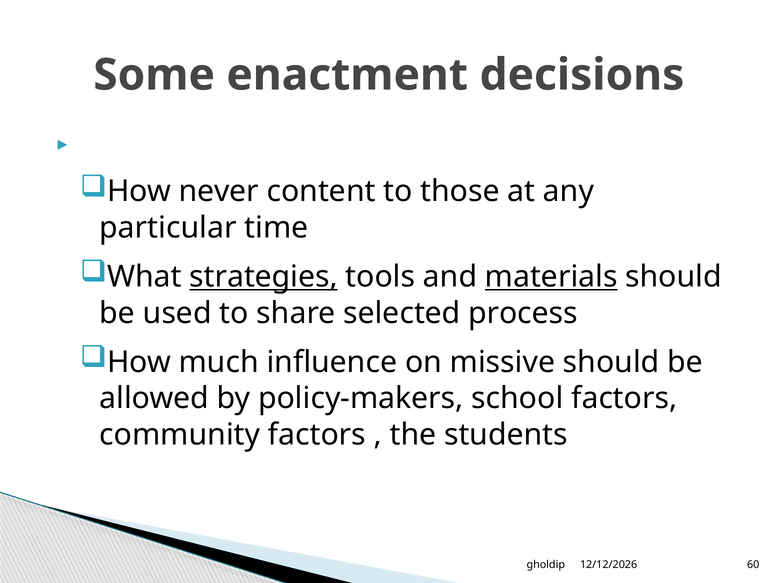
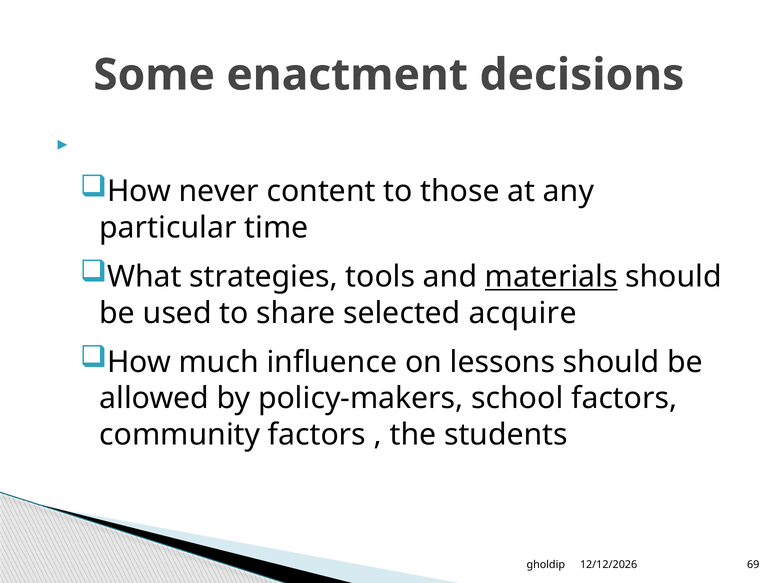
strategies underline: present -> none
process: process -> acquire
missive: missive -> lessons
60: 60 -> 69
